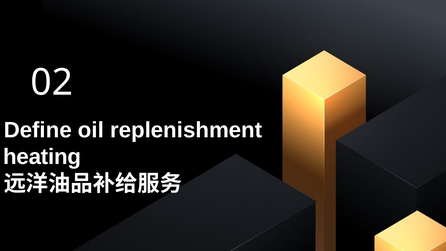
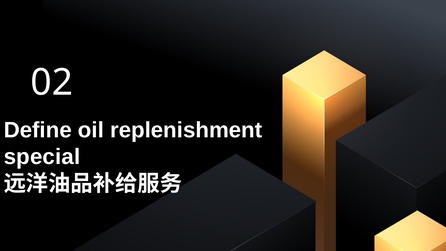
heating: heating -> special
